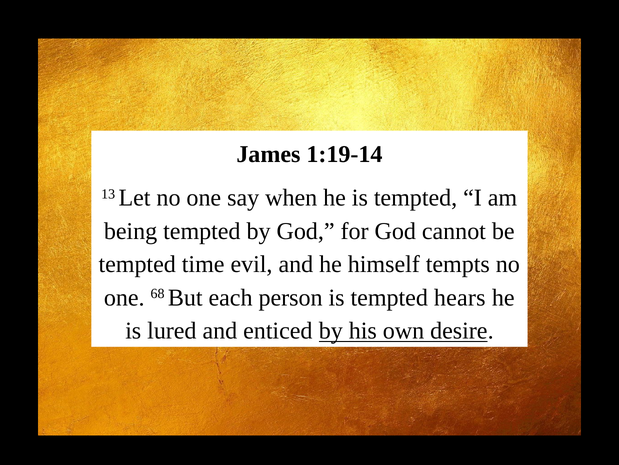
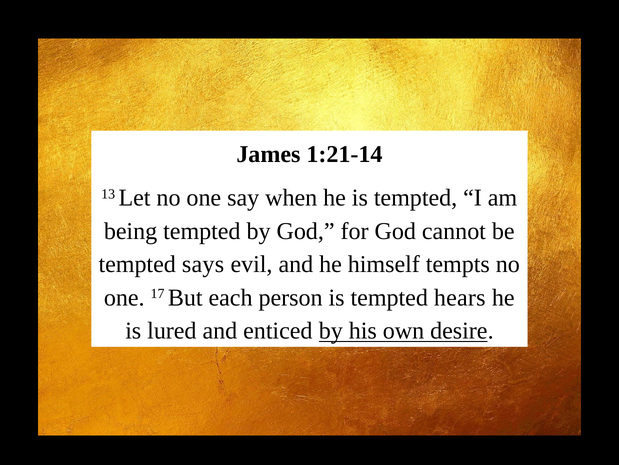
1:19-14: 1:19-14 -> 1:21-14
time: time -> says
68: 68 -> 17
